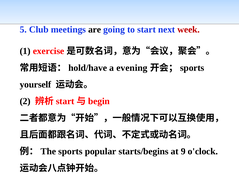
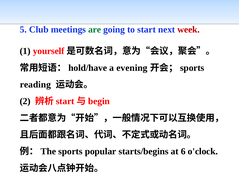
are colour: black -> green
exercise: exercise -> yourself
yourself: yourself -> reading
9: 9 -> 6
